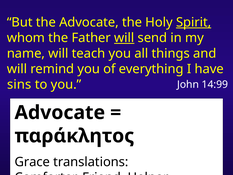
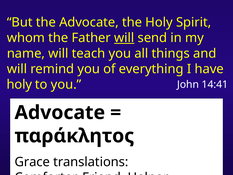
Spirit underline: present -> none
sins at (19, 84): sins -> holy
14:99: 14:99 -> 14:41
